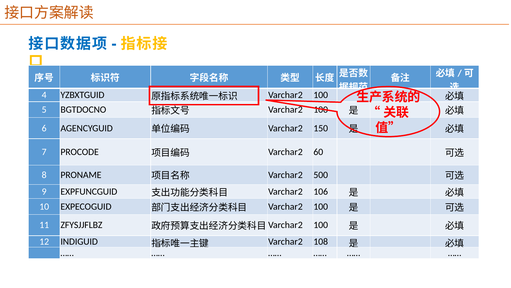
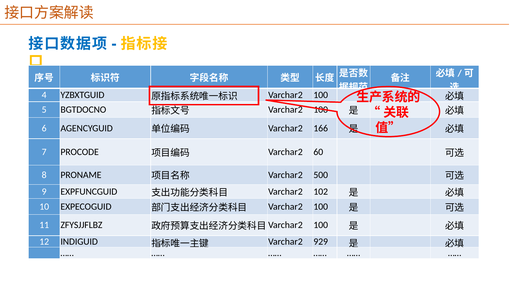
150: 150 -> 166
106: 106 -> 102
108: 108 -> 929
